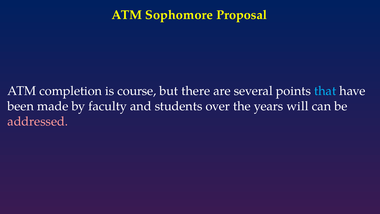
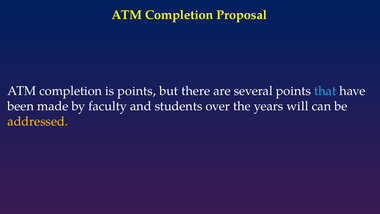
Sophomore at (179, 15): Sophomore -> Completion
is course: course -> points
addressed colour: pink -> yellow
